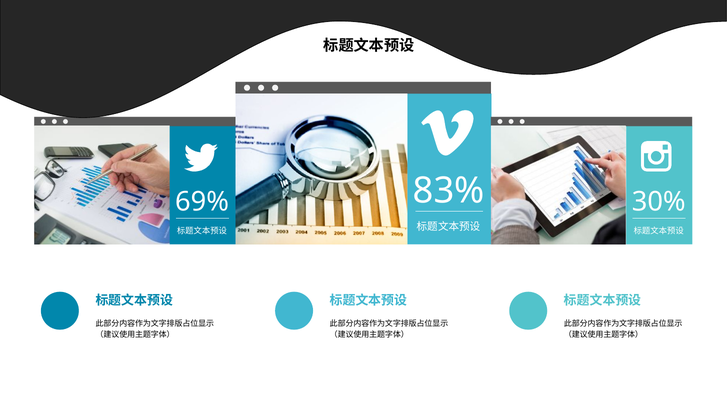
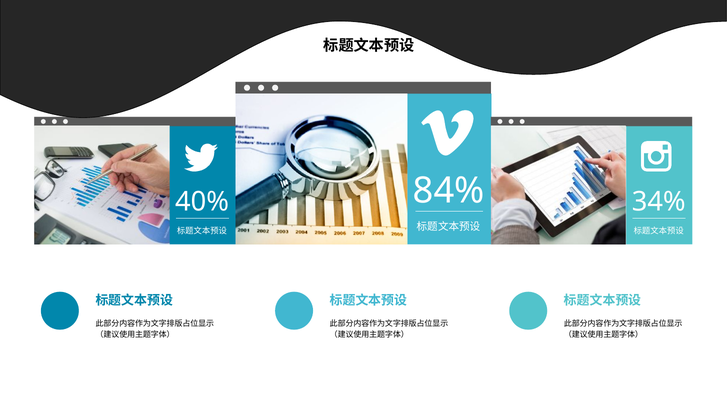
83%: 83% -> 84%
69%: 69% -> 40%
30%: 30% -> 34%
